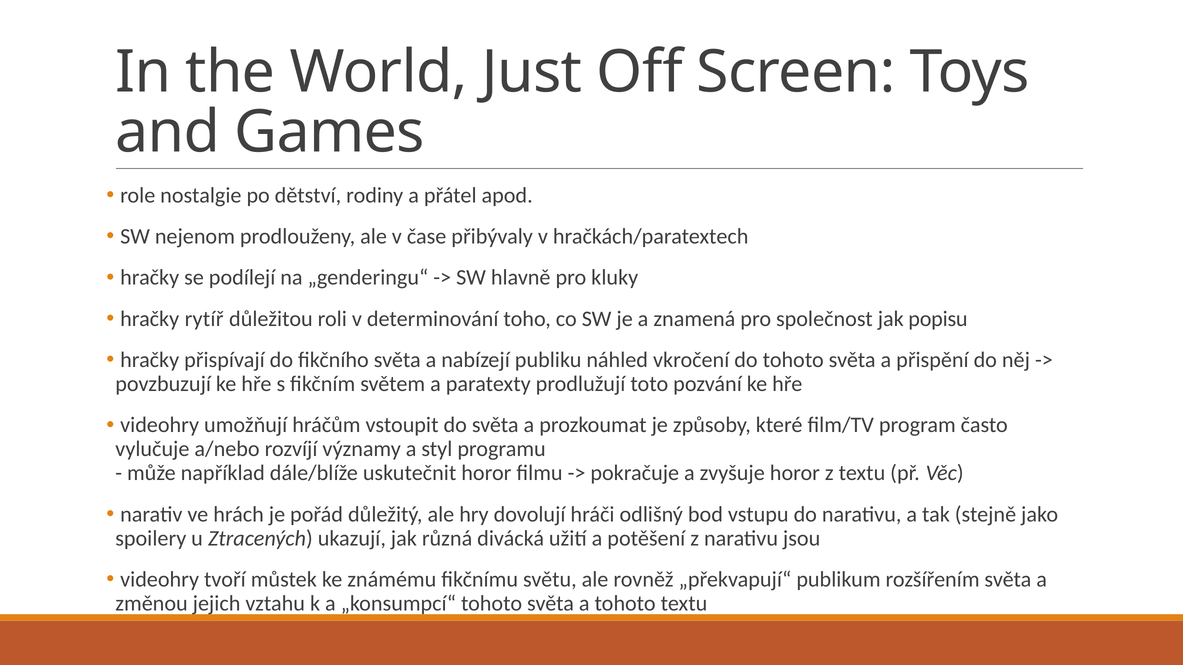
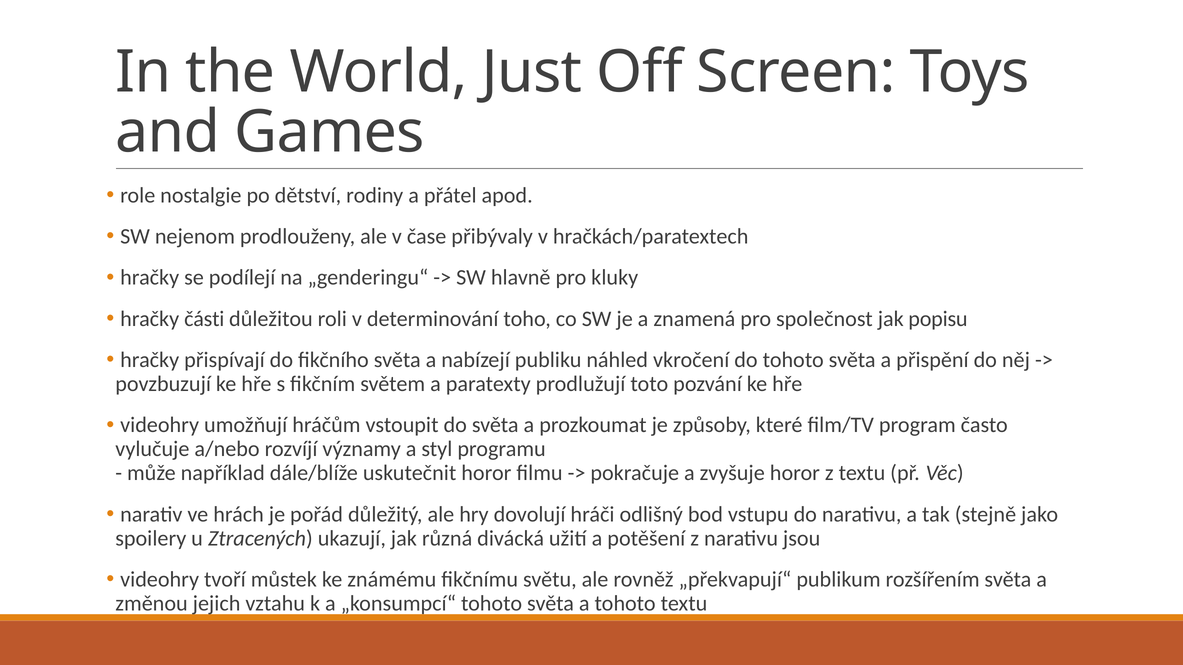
rytíř: rytíř -> části
